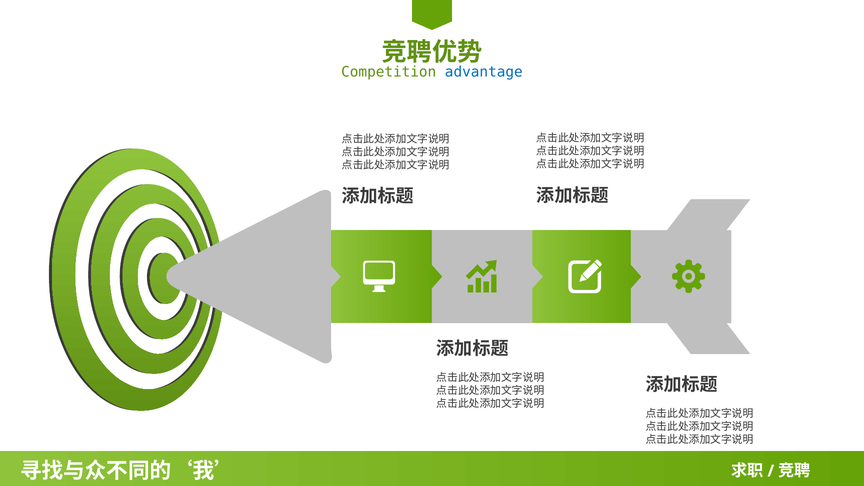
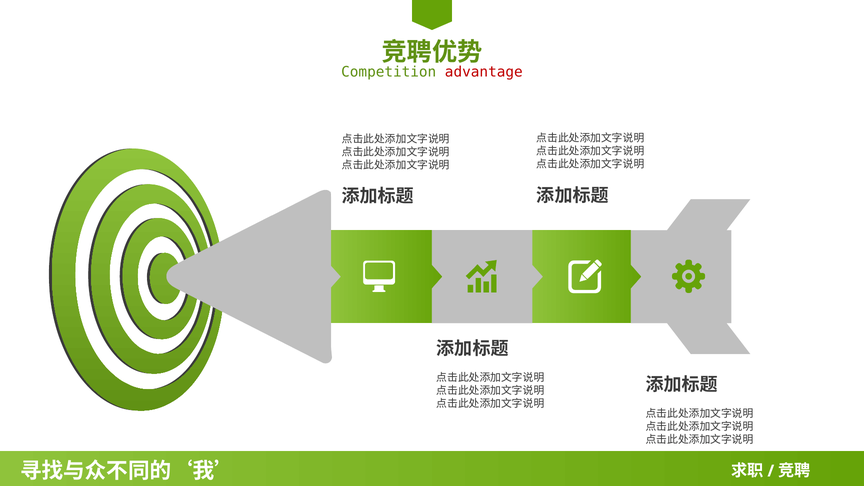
advantage colour: blue -> red
